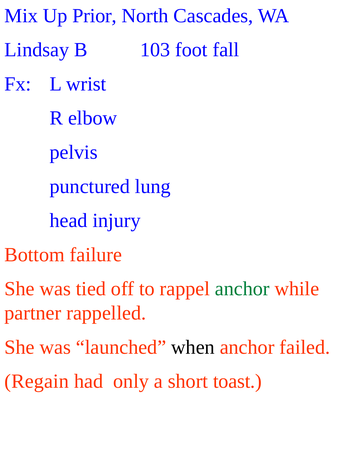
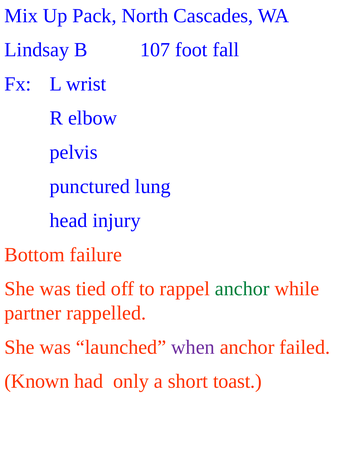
Prior: Prior -> Pack
103: 103 -> 107
when colour: black -> purple
Regain: Regain -> Known
